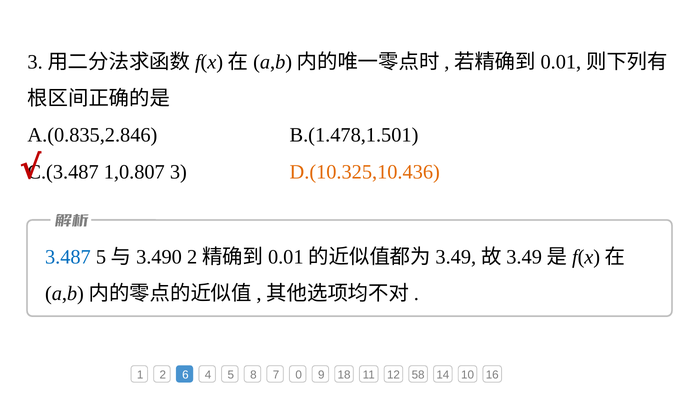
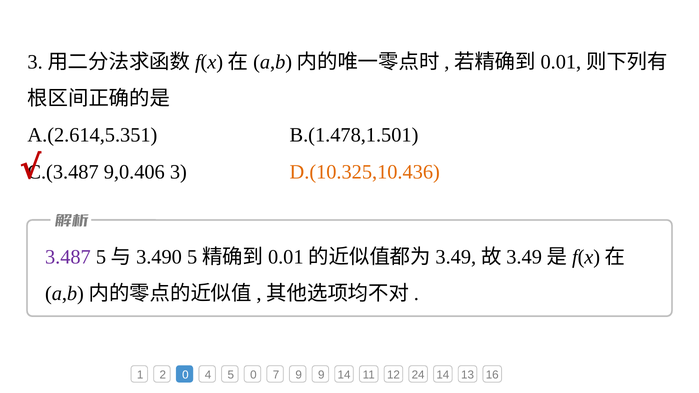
A.(0.835,2.846: A.(0.835,2.846 -> A.(2.614,5.351
1,0.807: 1,0.807 -> 9,0.406
3.487 colour: blue -> purple
2 at (192, 257): 2 -> 5
2 6: 6 -> 0
5 8: 8 -> 0
7 0: 0 -> 9
9 18: 18 -> 14
58: 58 -> 24
10: 10 -> 13
